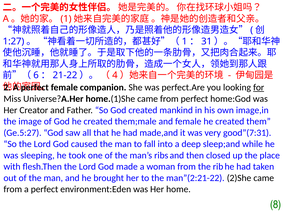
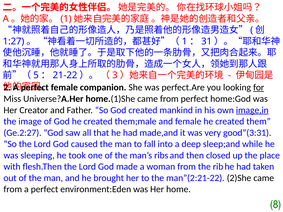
6: 6 -> 5
4: 4 -> 3
image,in underline: none -> present
Ge.5:27: Ge.5:27 -> Ge.2:27
good”(7:31: good”(7:31 -> good”(3:31
